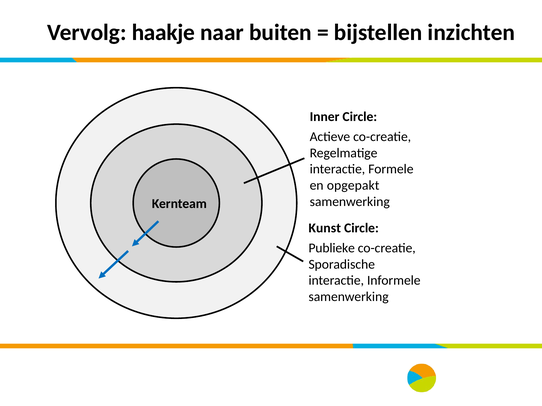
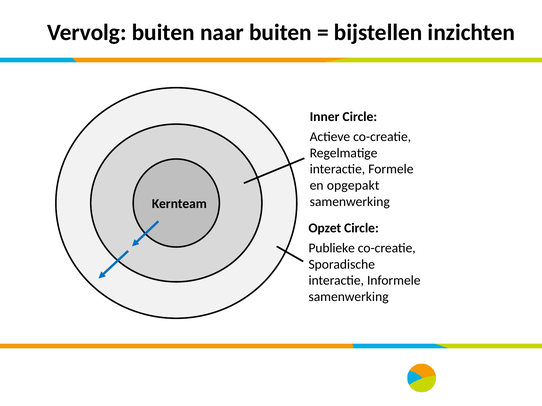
Vervolg haakje: haakje -> buiten
Kunst: Kunst -> Opzet
